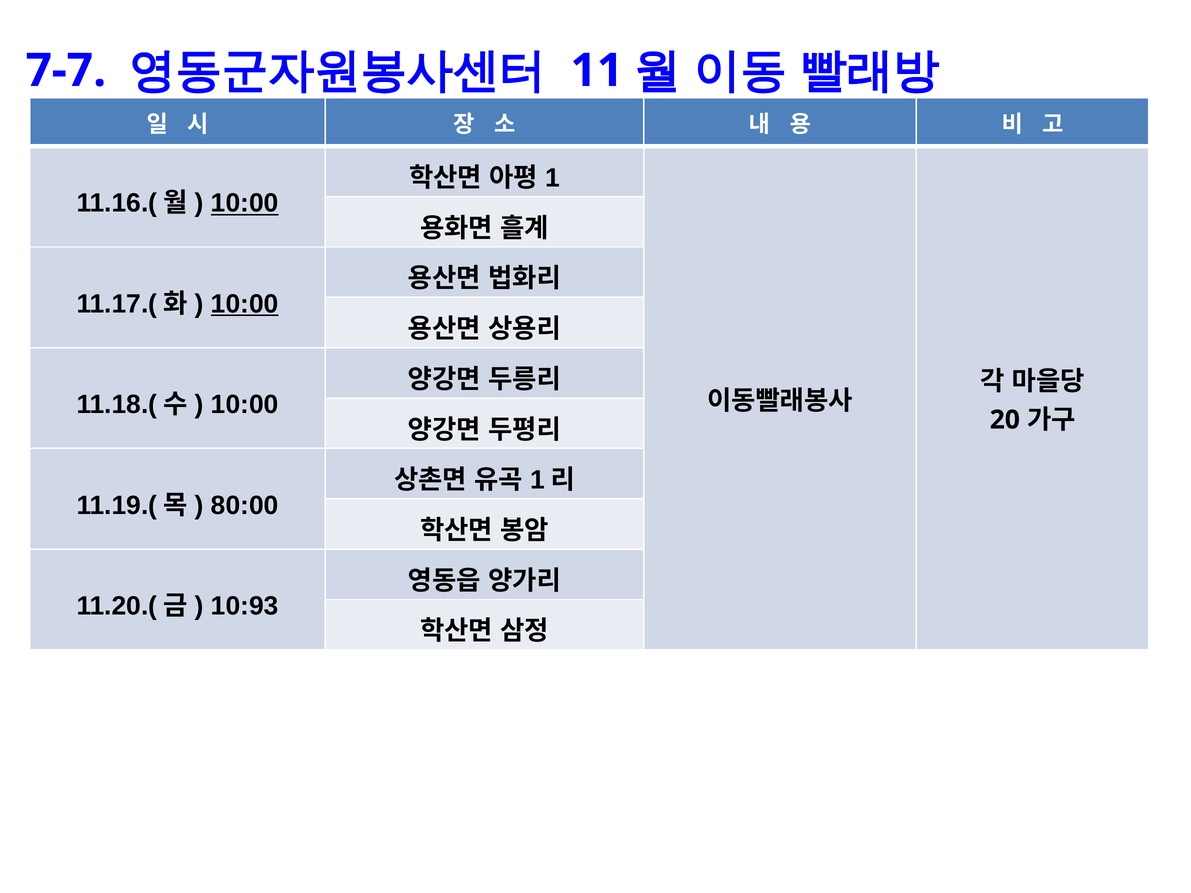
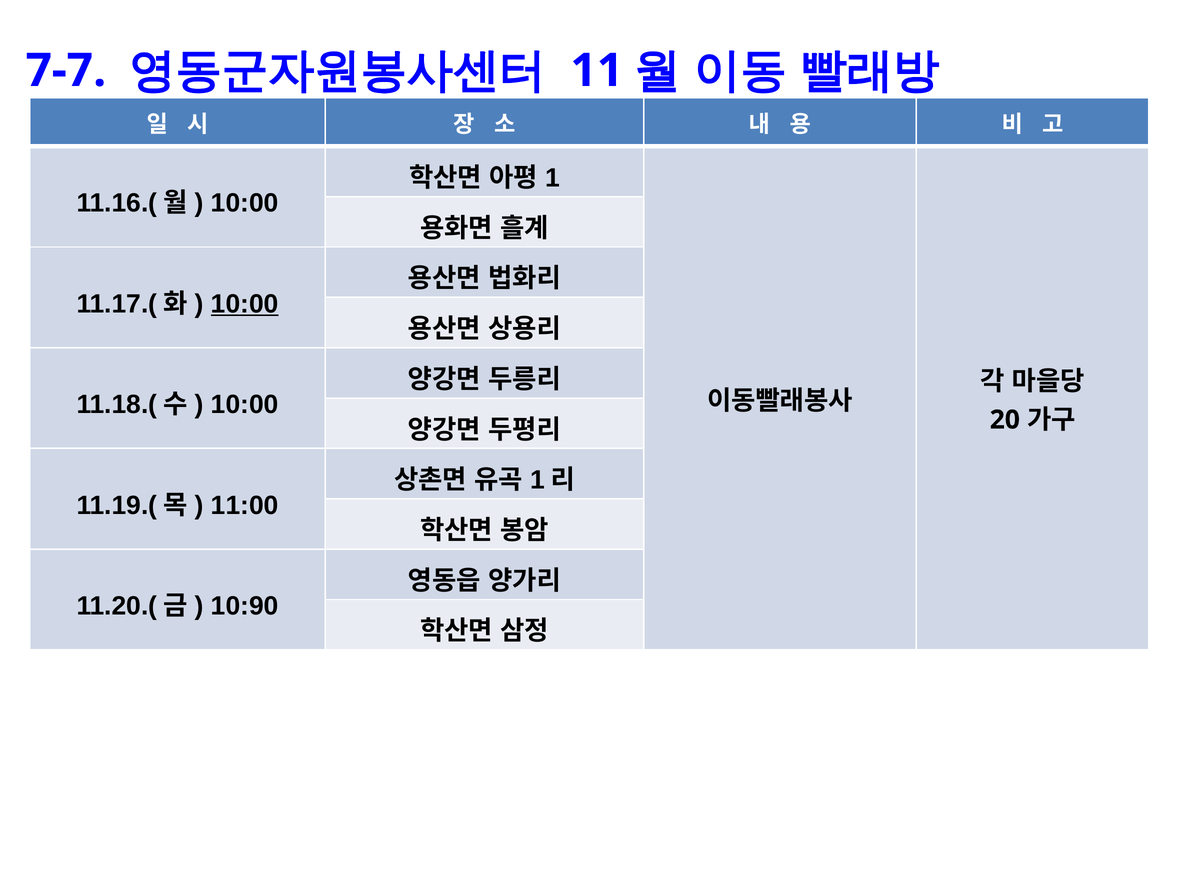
10:00 at (245, 203) underline: present -> none
80:00: 80:00 -> 11:00
10:93: 10:93 -> 10:90
